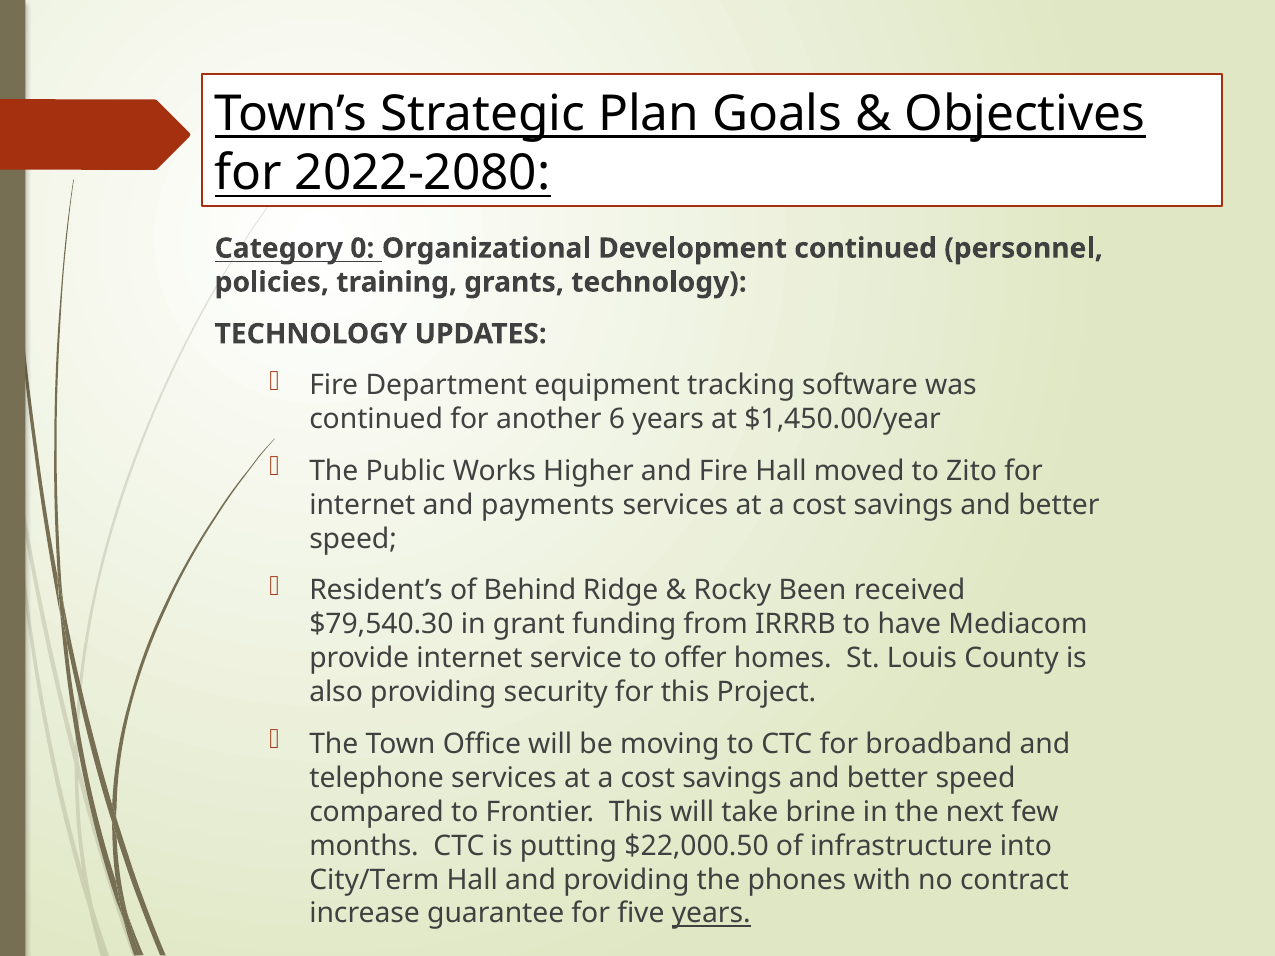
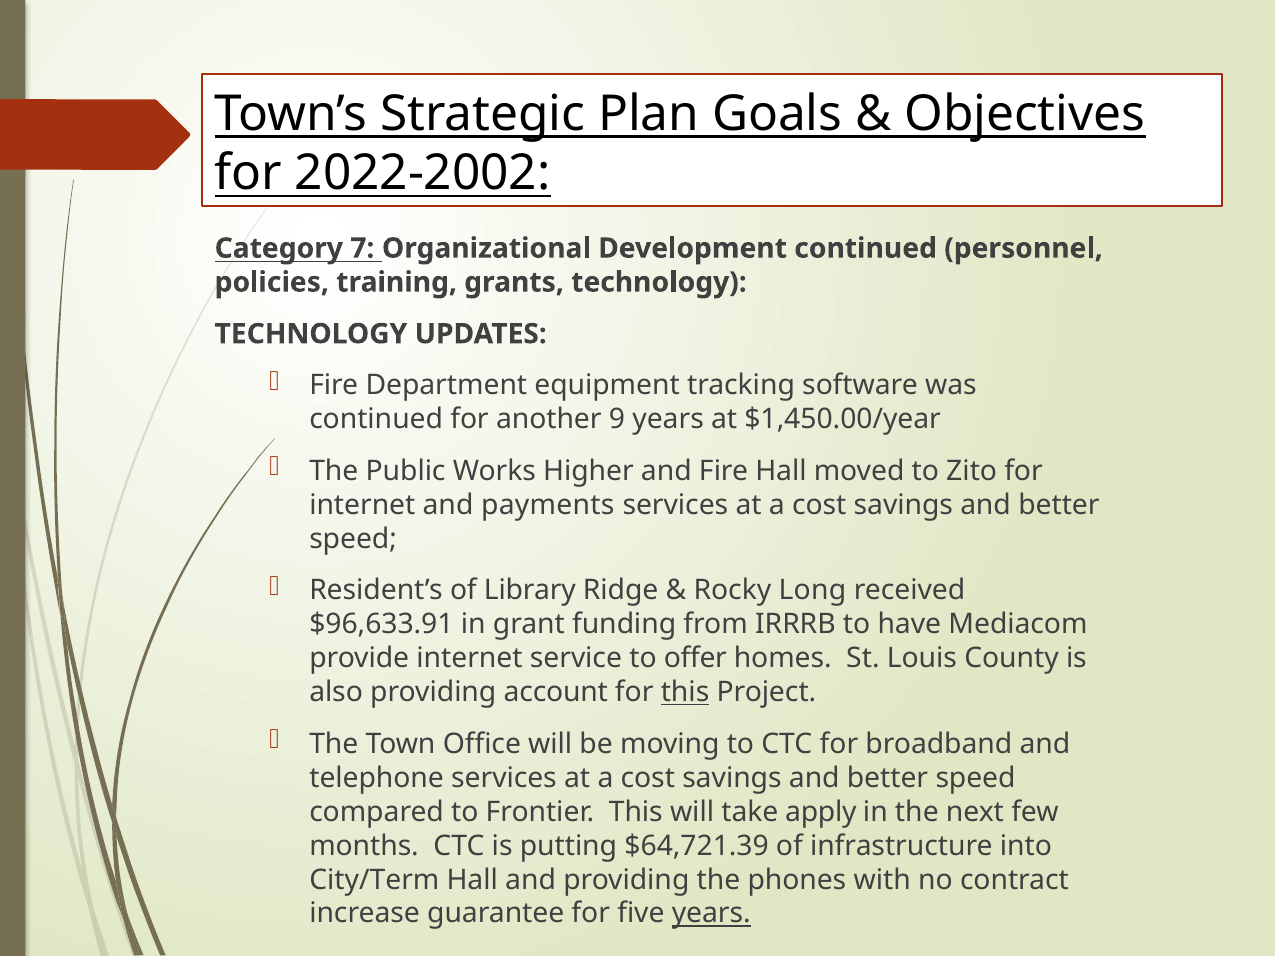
2022-2080: 2022-2080 -> 2022-2002
0: 0 -> 7
6: 6 -> 9
Behind: Behind -> Library
Been: Been -> Long
$79,540.30: $79,540.30 -> $96,633.91
security: security -> account
this at (685, 693) underline: none -> present
brine: brine -> apply
$22,000.50: $22,000.50 -> $64,721.39
